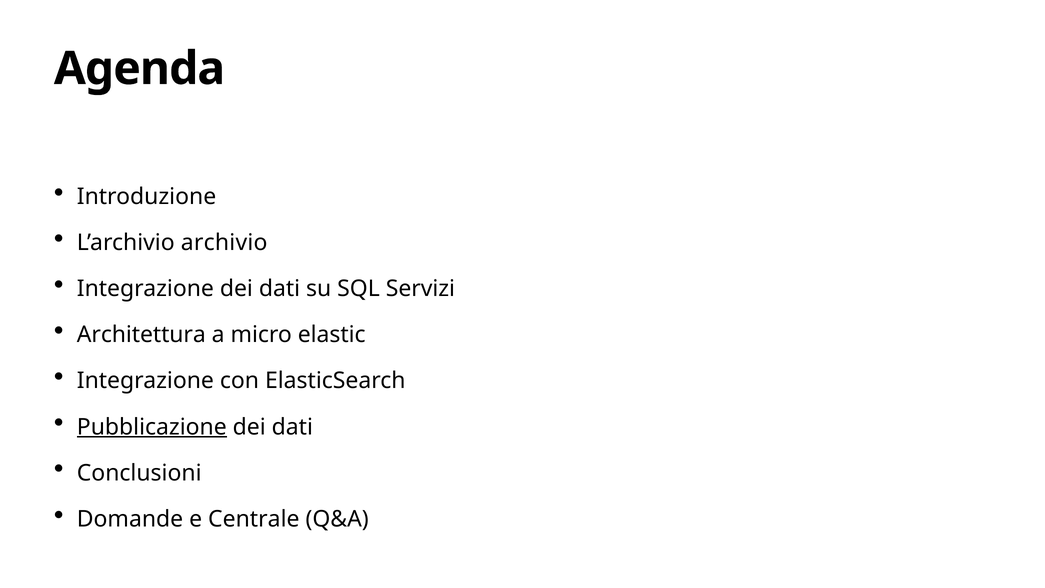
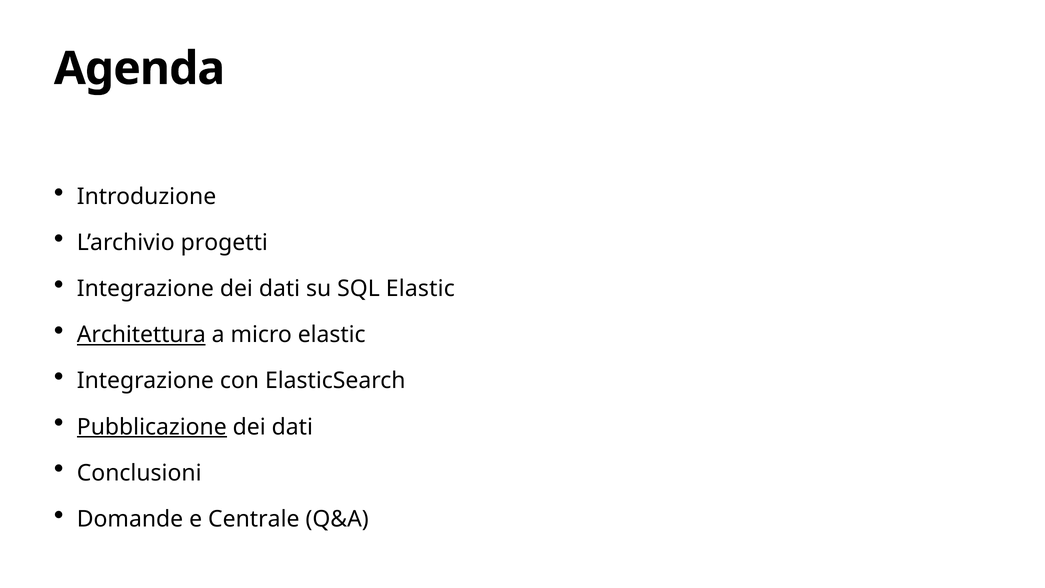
archivio: archivio -> progetti
SQL Servizi: Servizi -> Elastic
Architettura underline: none -> present
